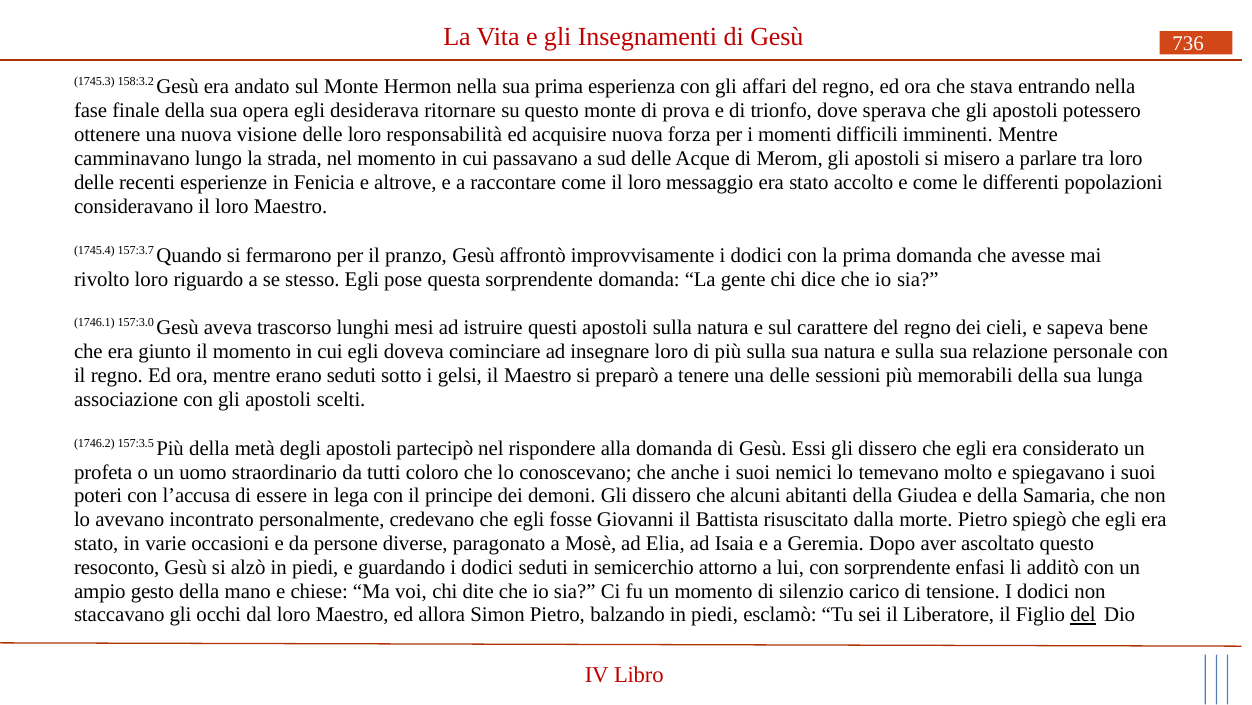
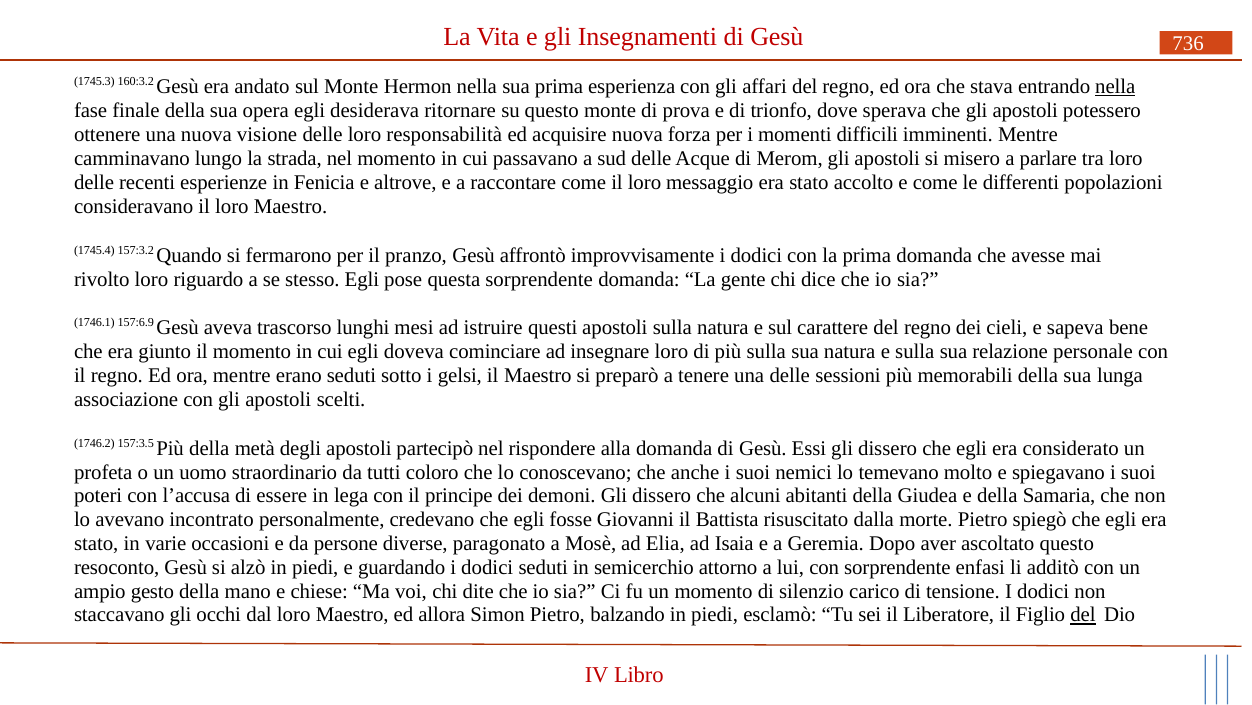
158:3.2: 158:3.2 -> 160:3.2
nella at (1115, 87) underline: none -> present
157:3.7: 157:3.7 -> 157:3.2
157:3.0: 157:3.0 -> 157:6.9
